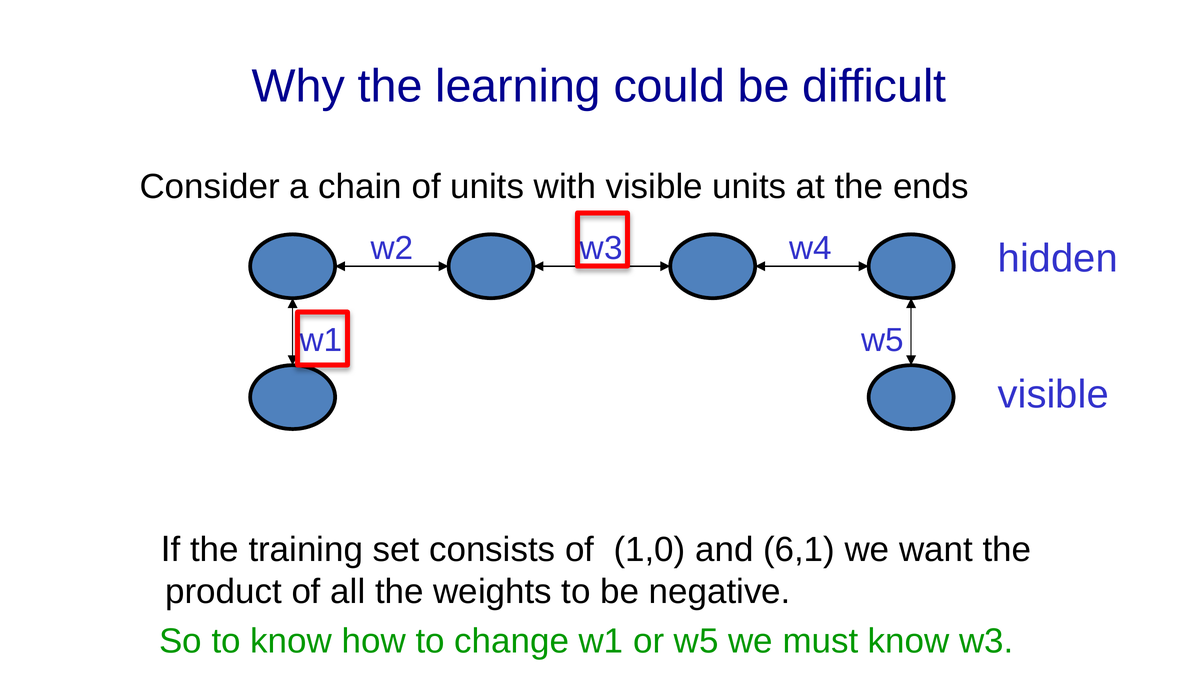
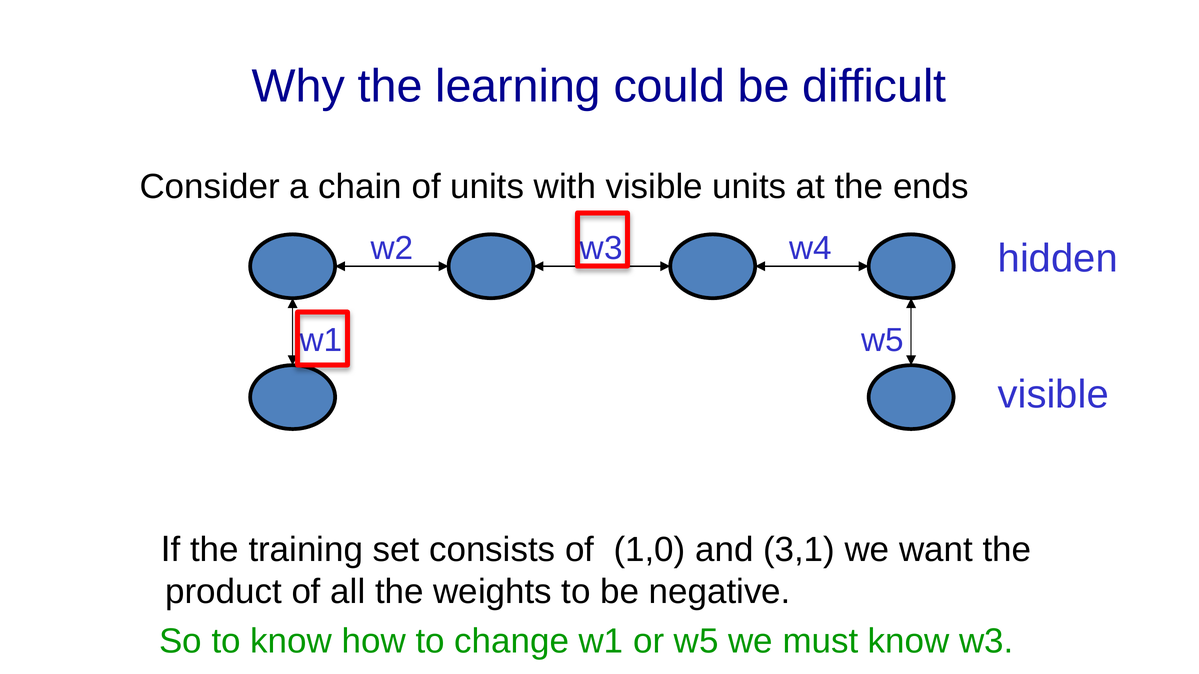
6,1: 6,1 -> 3,1
